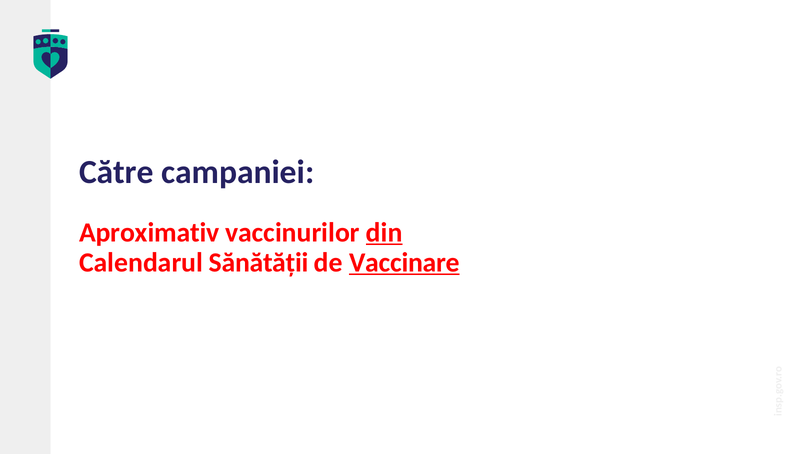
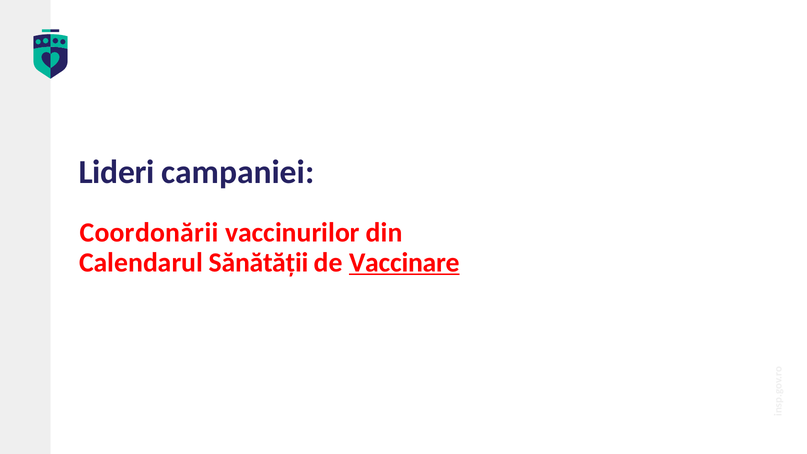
Către: Către -> Lideri
Aproximativ: Aproximativ -> Coordonării
din underline: present -> none
